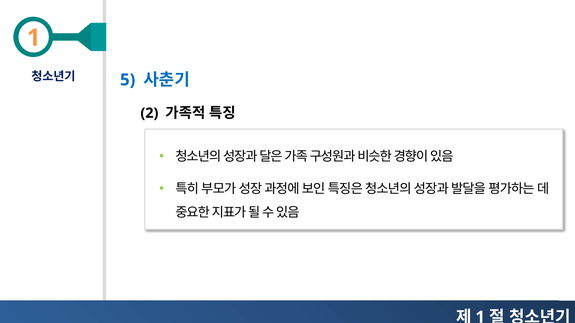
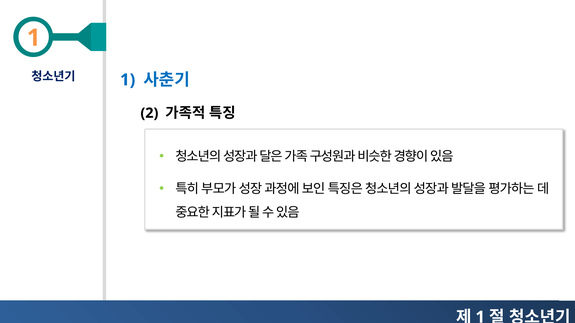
5 at (128, 80): 5 -> 1
